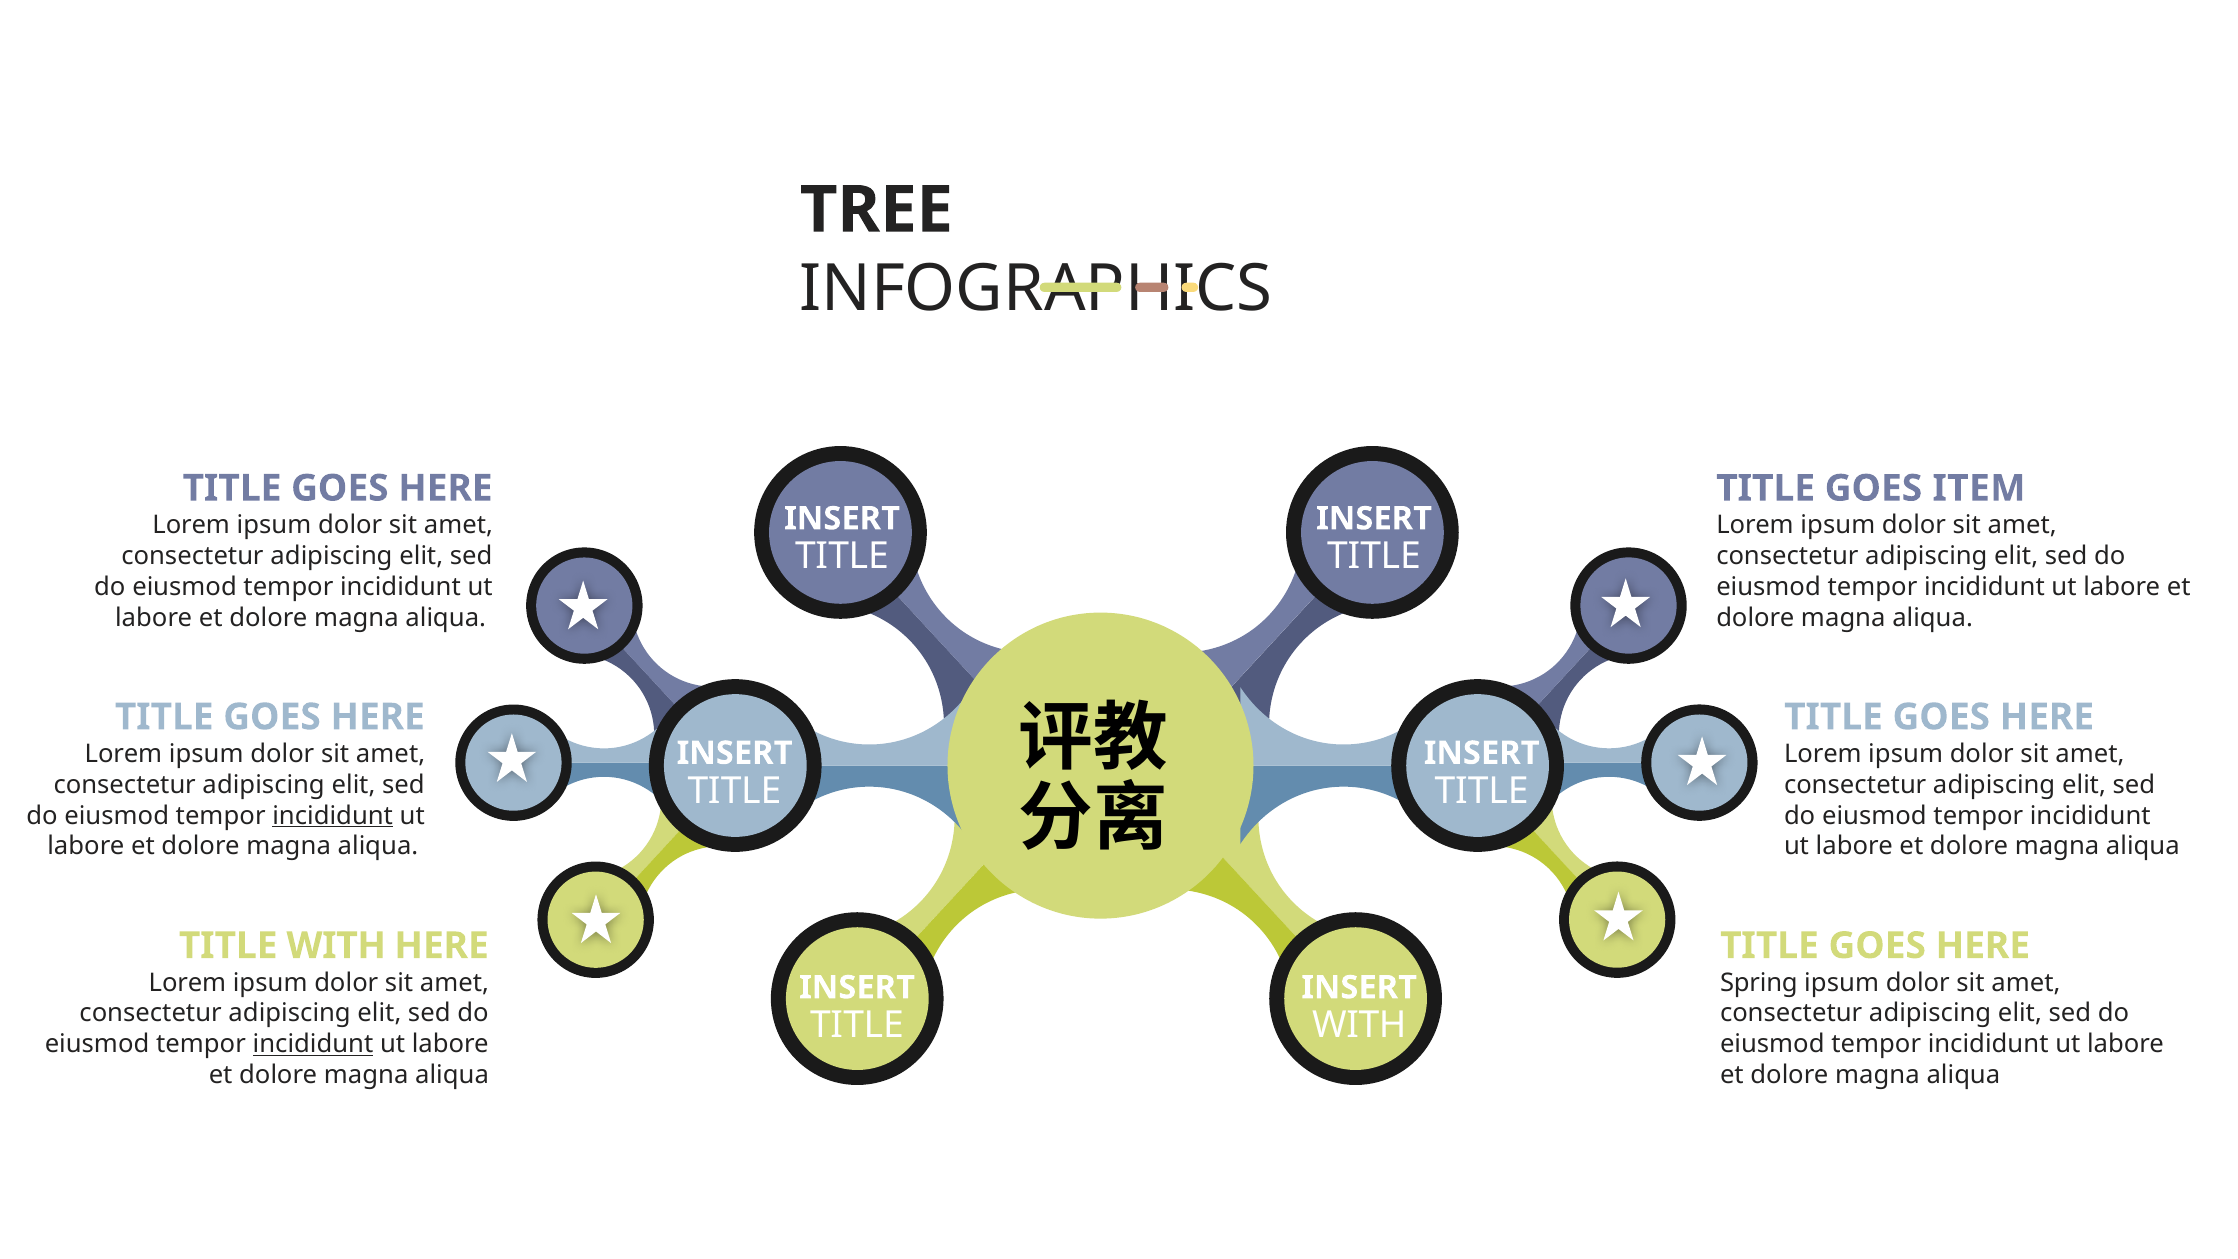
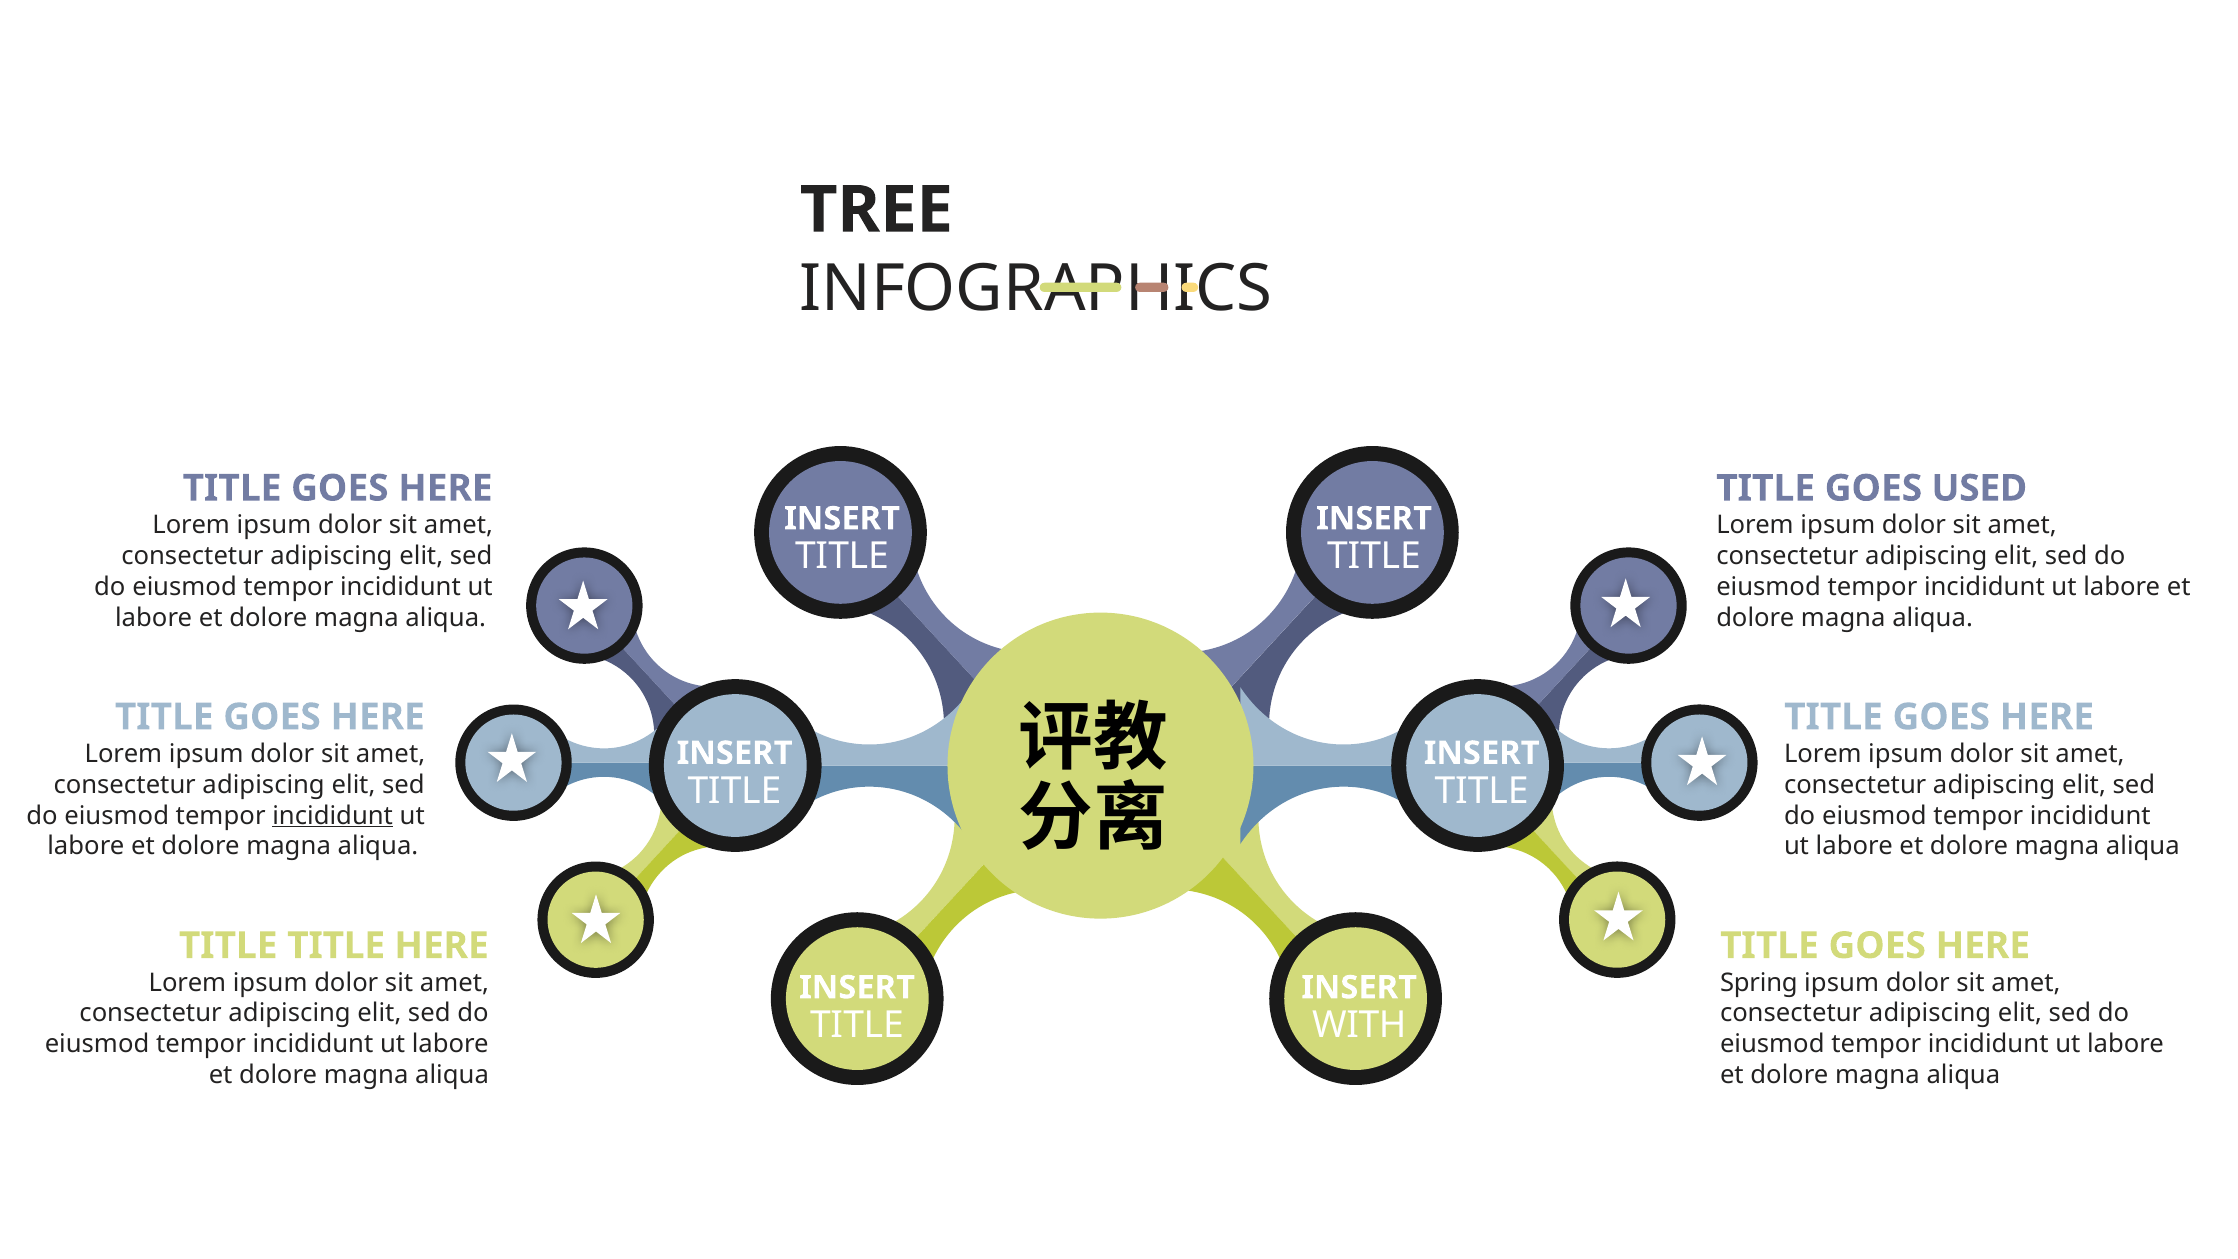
ITEM: ITEM -> USED
WITH at (336, 946): WITH -> TITLE
incididunt at (313, 1044) underline: present -> none
